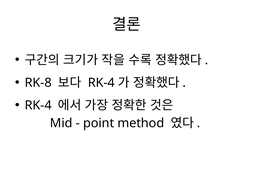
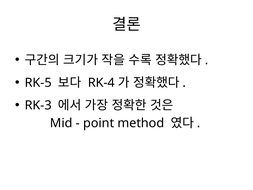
RK-8: RK-8 -> RK-5
RK-4 at (38, 105): RK-4 -> RK-3
